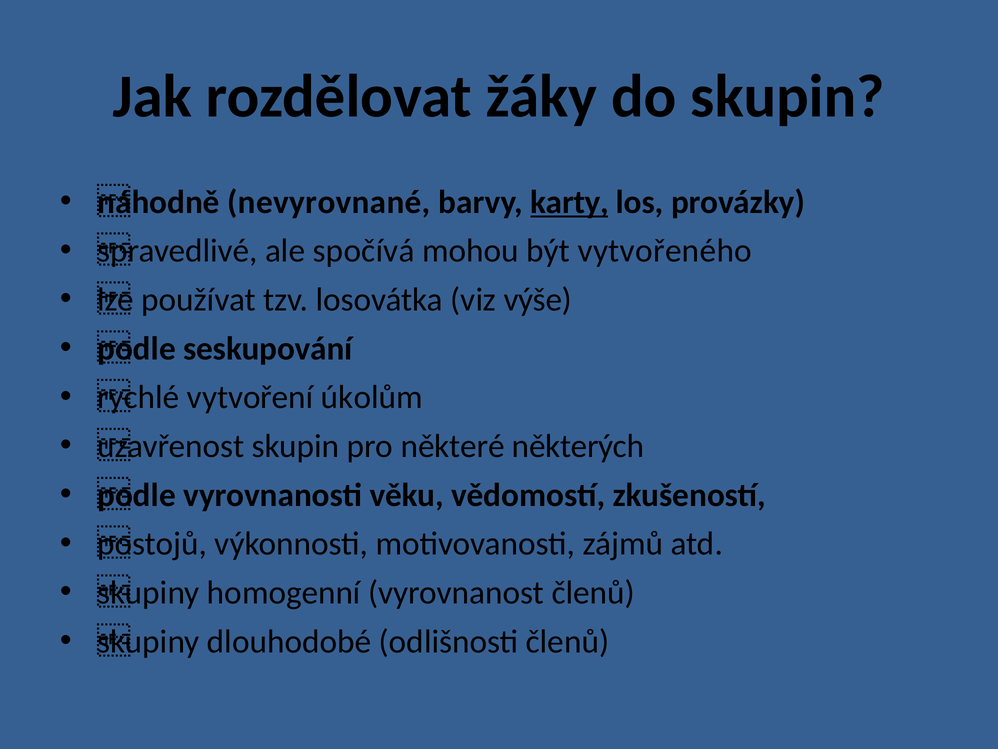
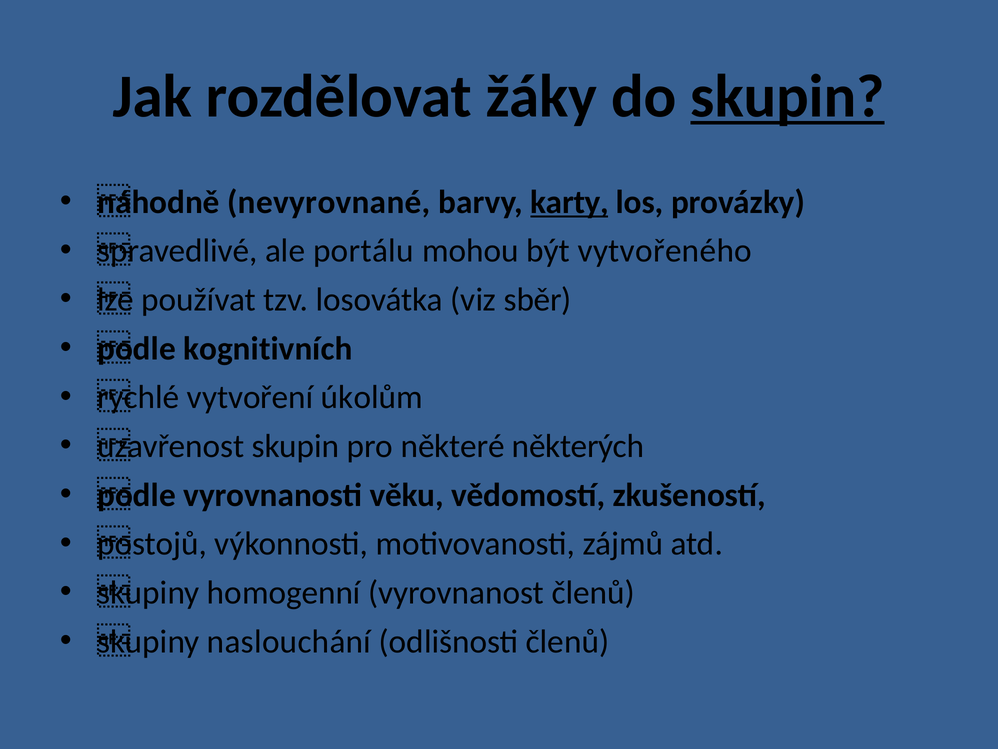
skupin at (787, 97) underline: none -> present
spočívá: spočívá -> portálu
výše: výše -> sběr
seskupování: seskupování -> kognitivních
dlouhodobé: dlouhodobé -> naslouchání
